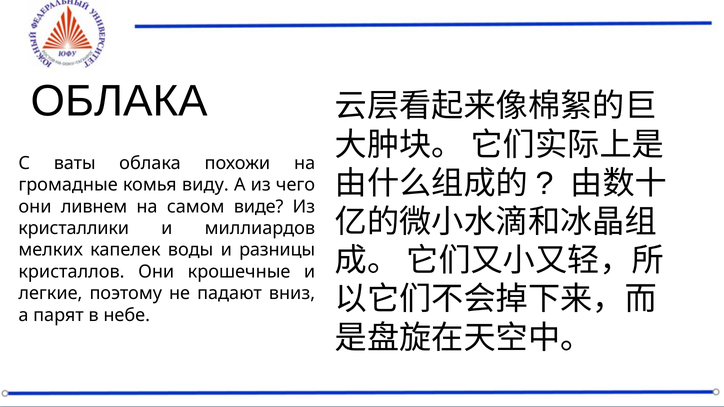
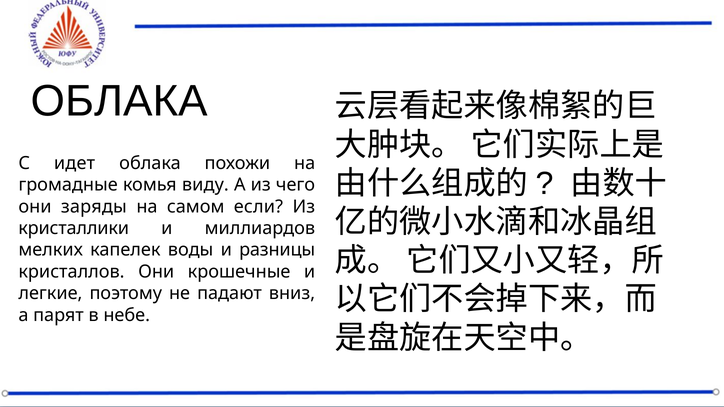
ваты: ваты -> идет
ливнем: ливнем -> заряды
виде: виде -> если
